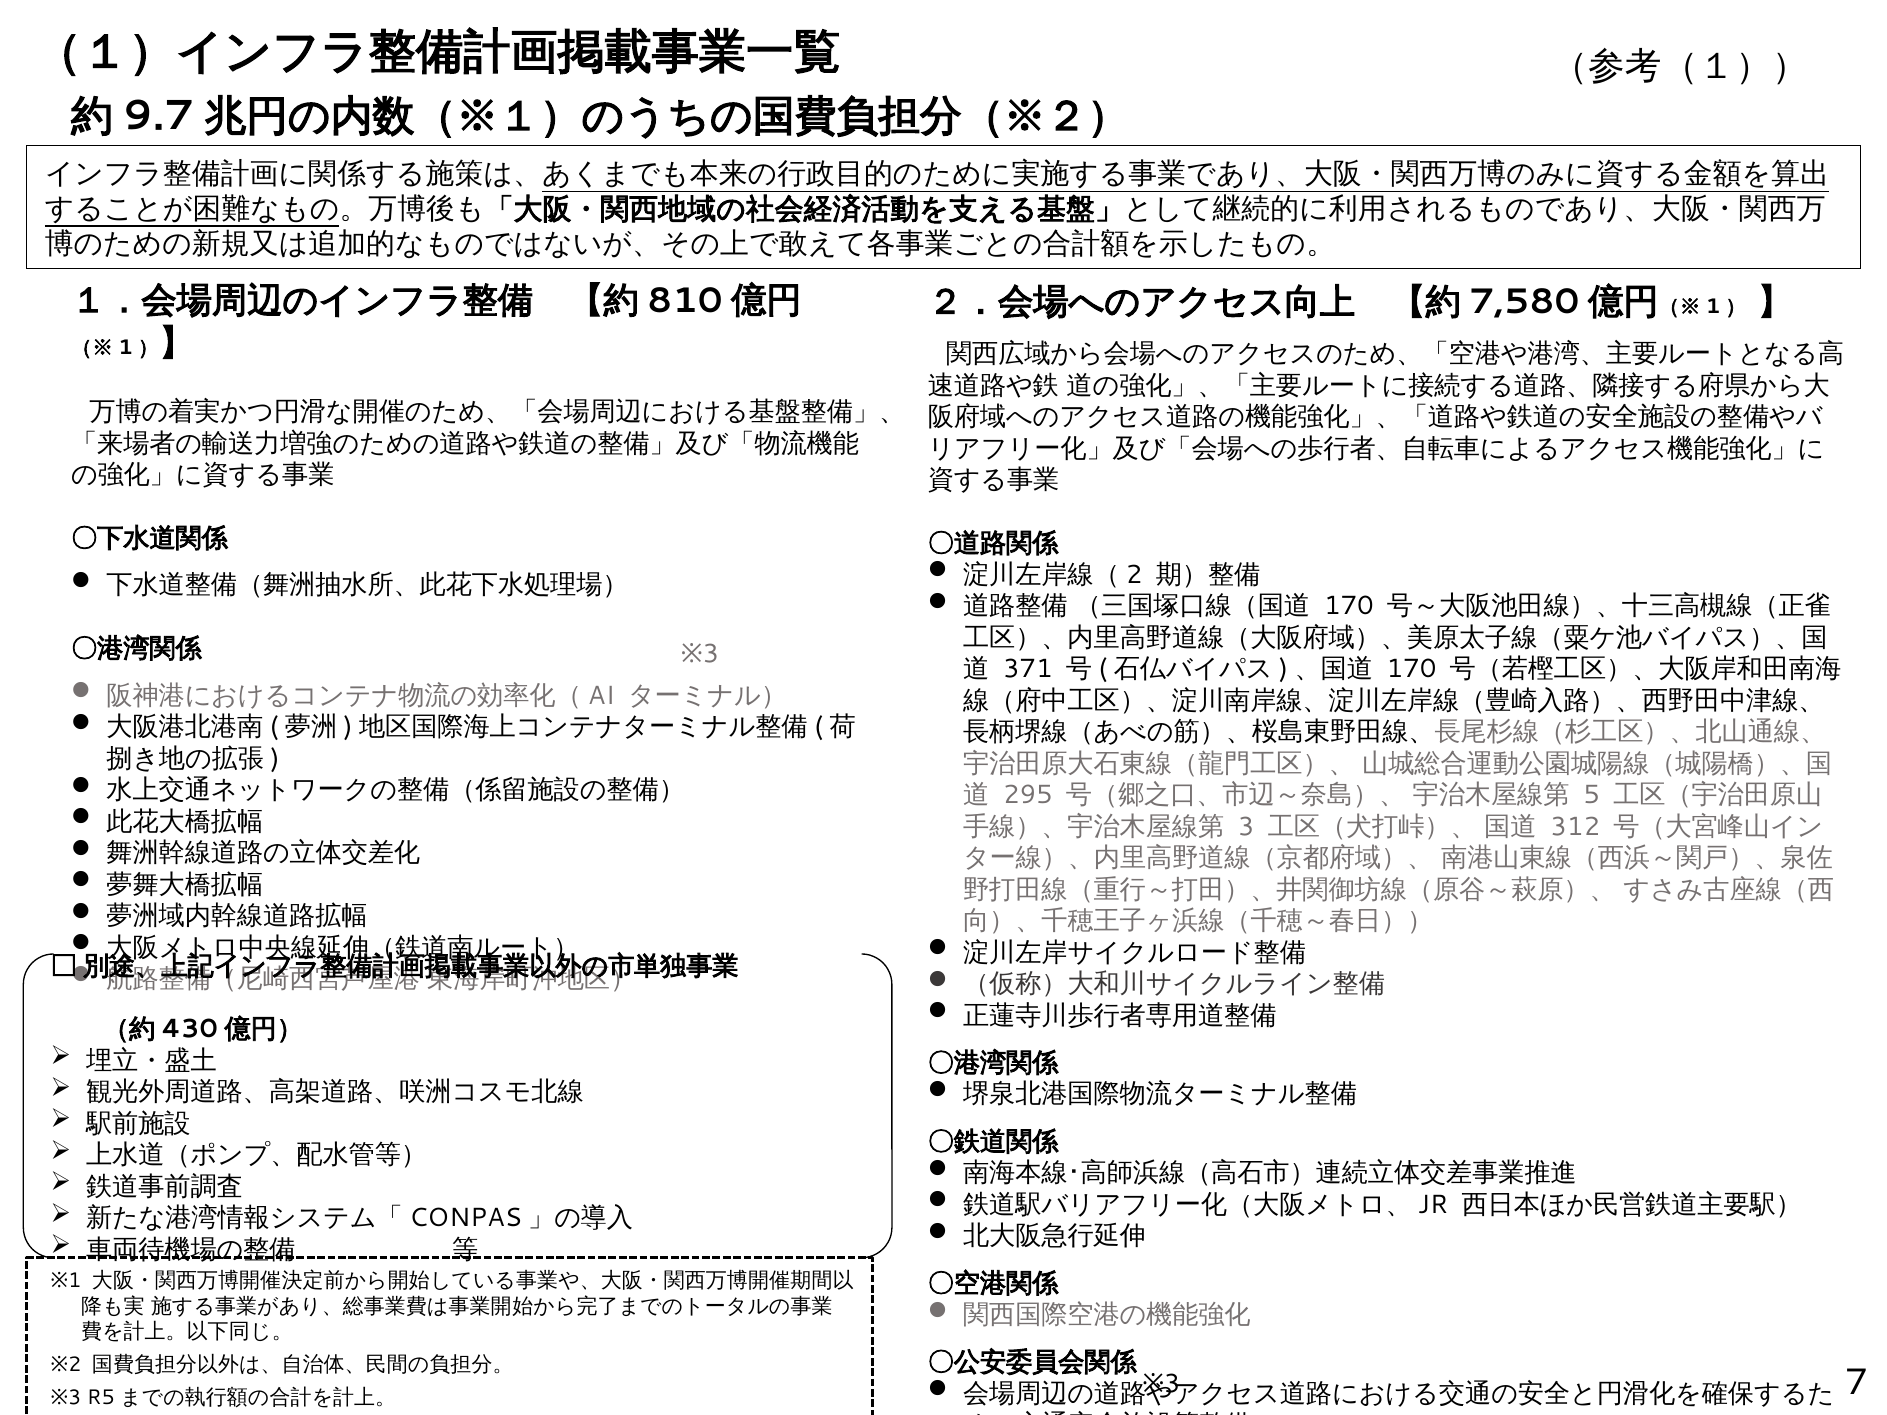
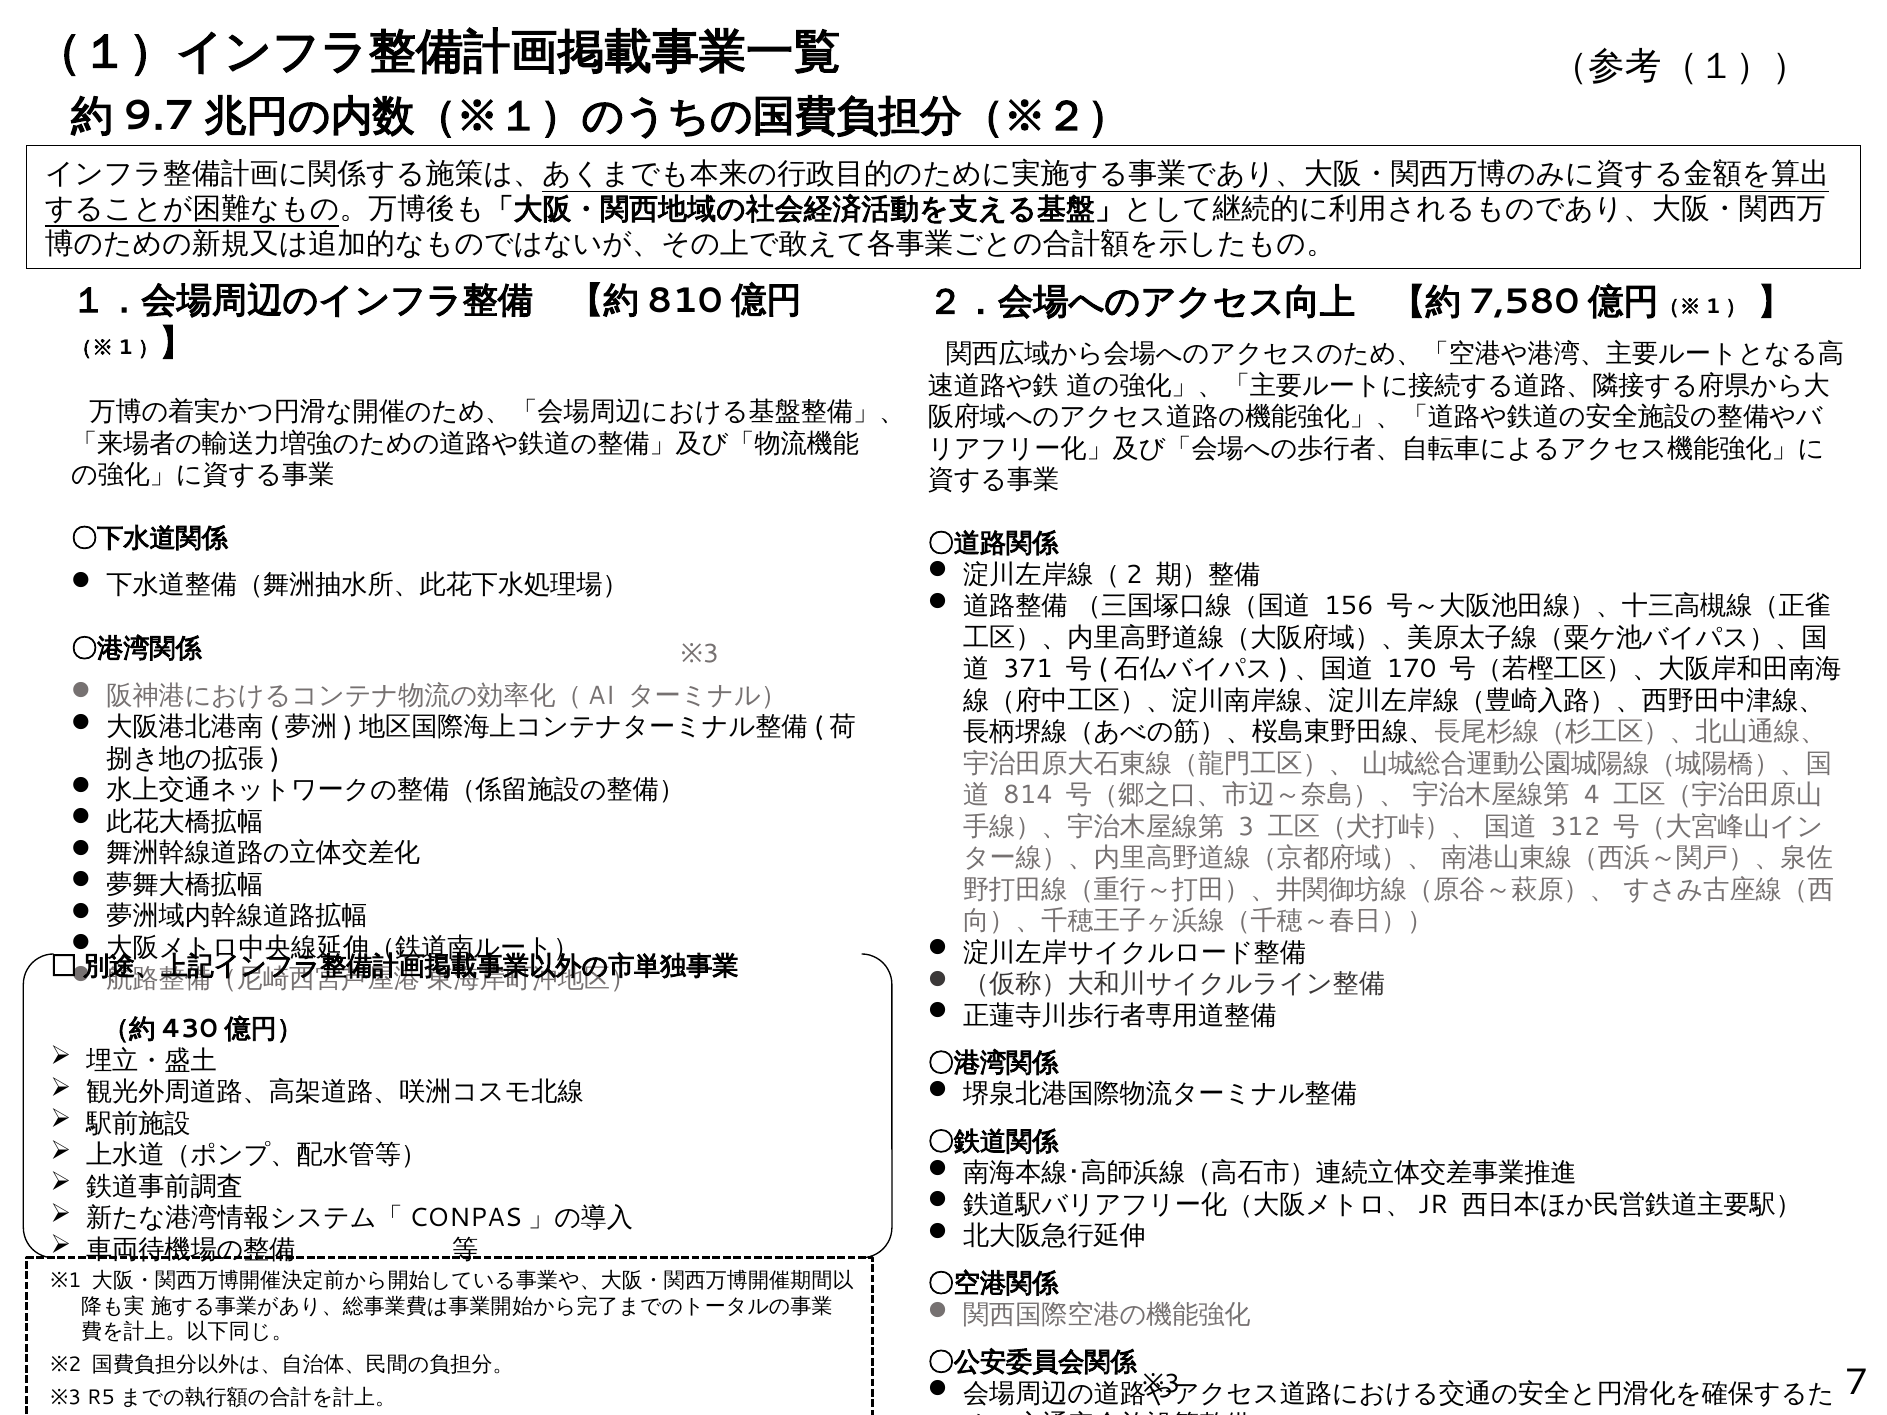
170 at (1349, 606): 170 -> 156
295: 295 -> 814
5: 5 -> 4
